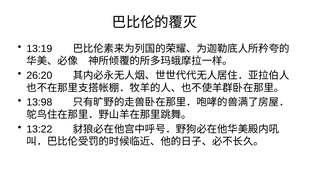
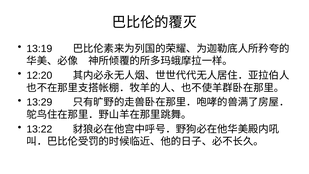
26:20: 26:20 -> 12:20
13:98: 13:98 -> 13:29
